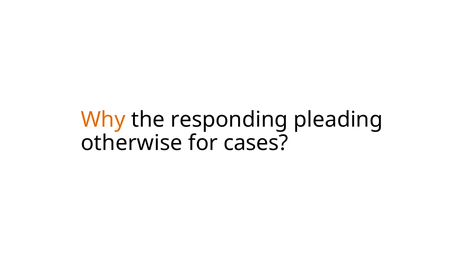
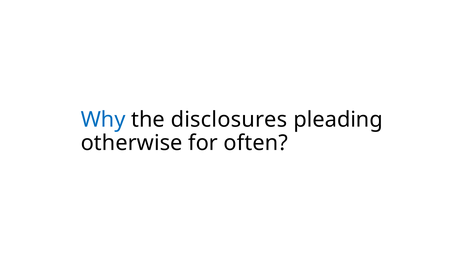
Why colour: orange -> blue
responding: responding -> disclosures
cases: cases -> often
